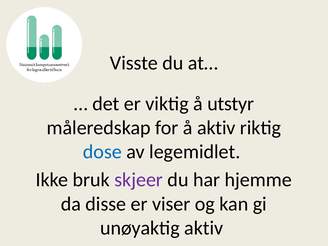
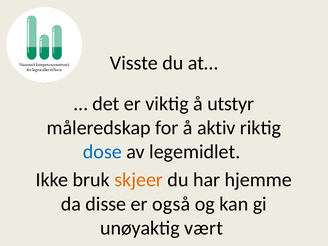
skjeer colour: purple -> orange
viser: viser -> også
unøyaktig aktiv: aktiv -> vært
